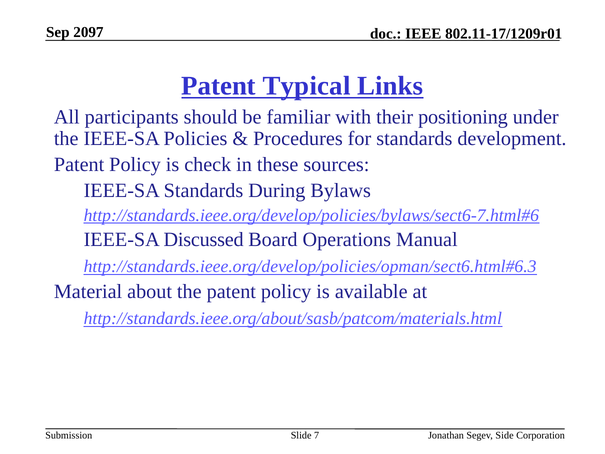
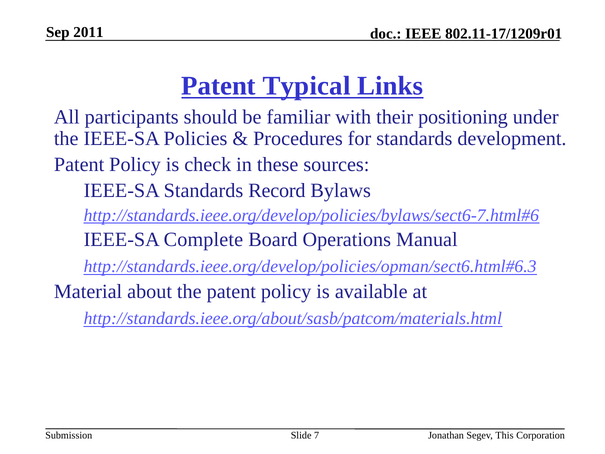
2097: 2097 -> 2011
During: During -> Record
Discussed: Discussed -> Complete
Side: Side -> This
